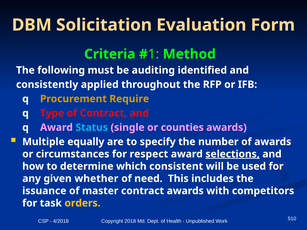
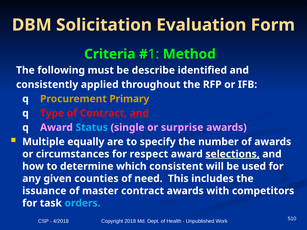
auditing: auditing -> describe
Require: Require -> Primary
and at (139, 113) underline: none -> present
counties: counties -> surprise
whether: whether -> counties
orders colour: yellow -> light blue
